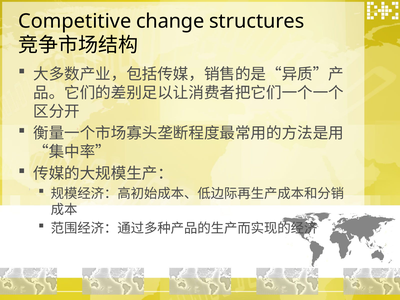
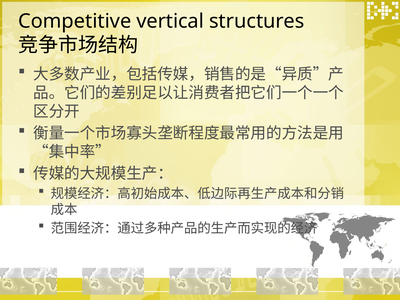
change: change -> vertical
